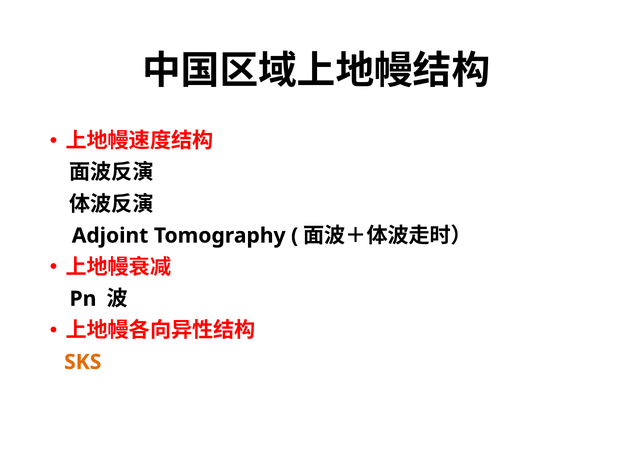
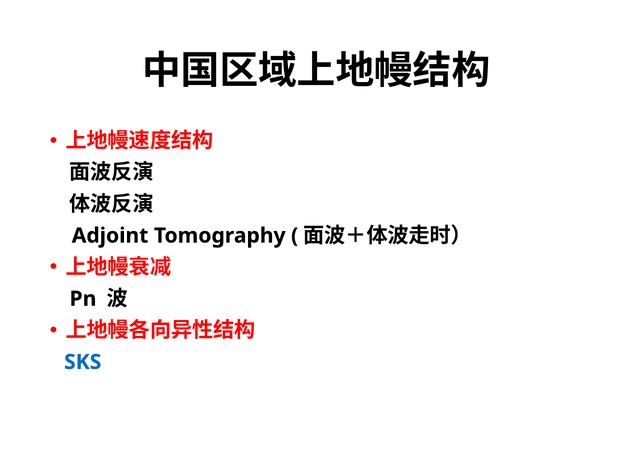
SKS colour: orange -> blue
